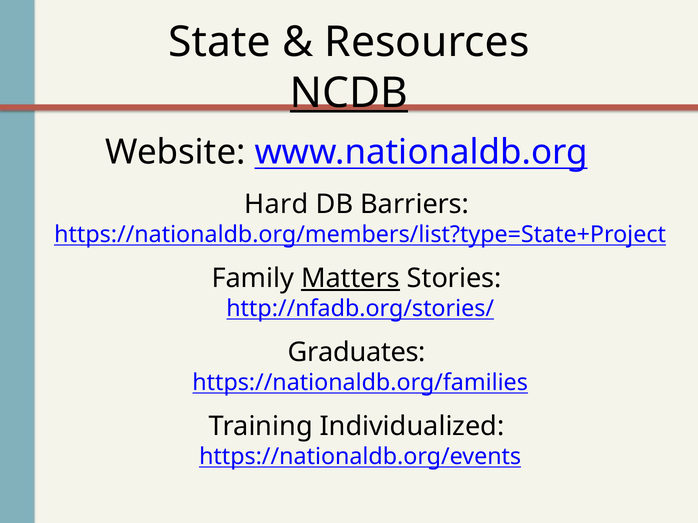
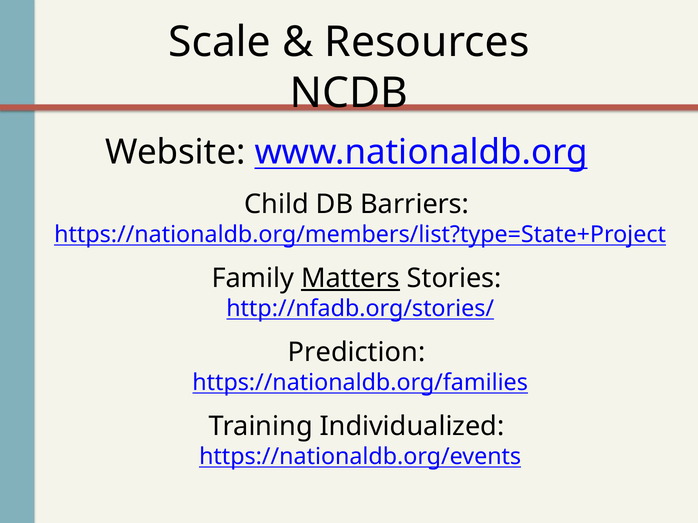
State: State -> Scale
NCDB underline: present -> none
Hard: Hard -> Child
Graduates: Graduates -> Prediction
